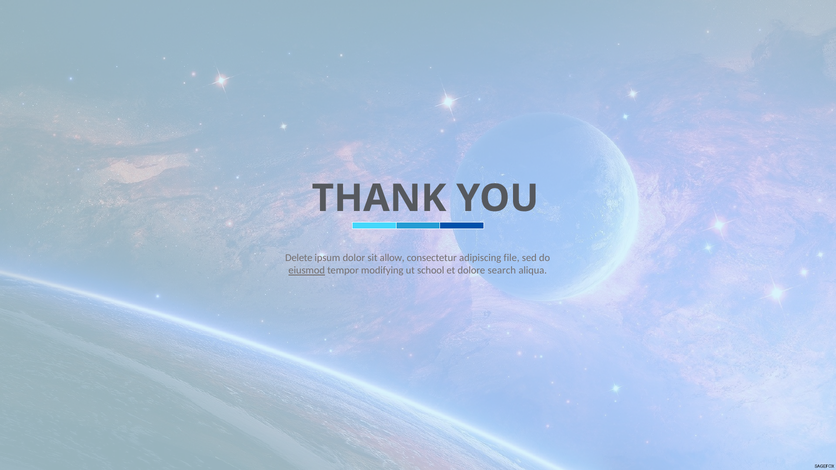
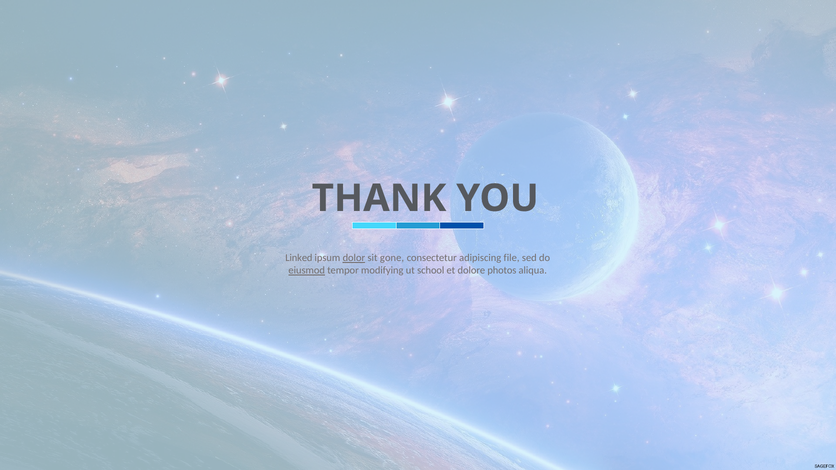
Delete: Delete -> Linked
dolor underline: none -> present
allow: allow -> gone
search: search -> photos
